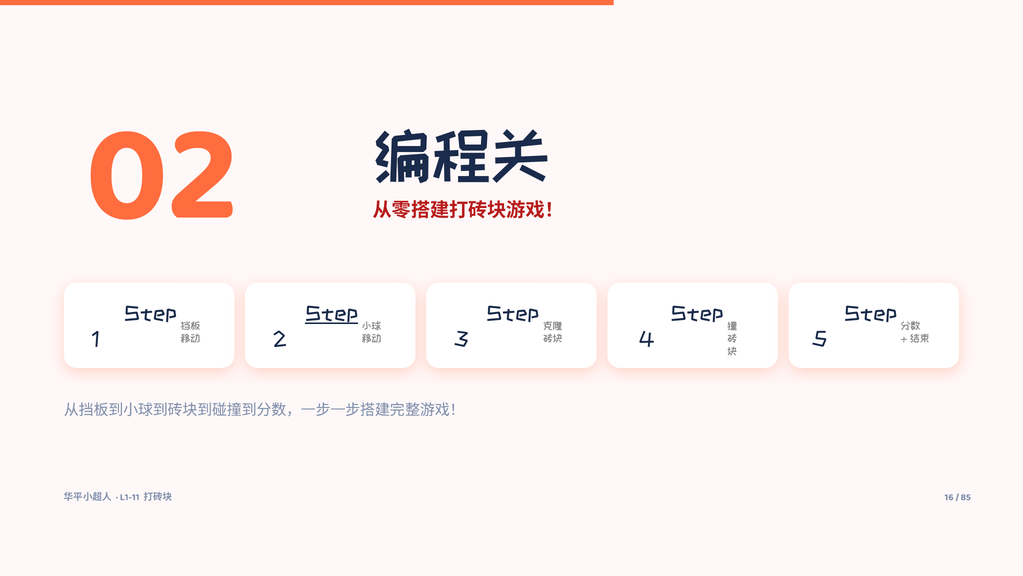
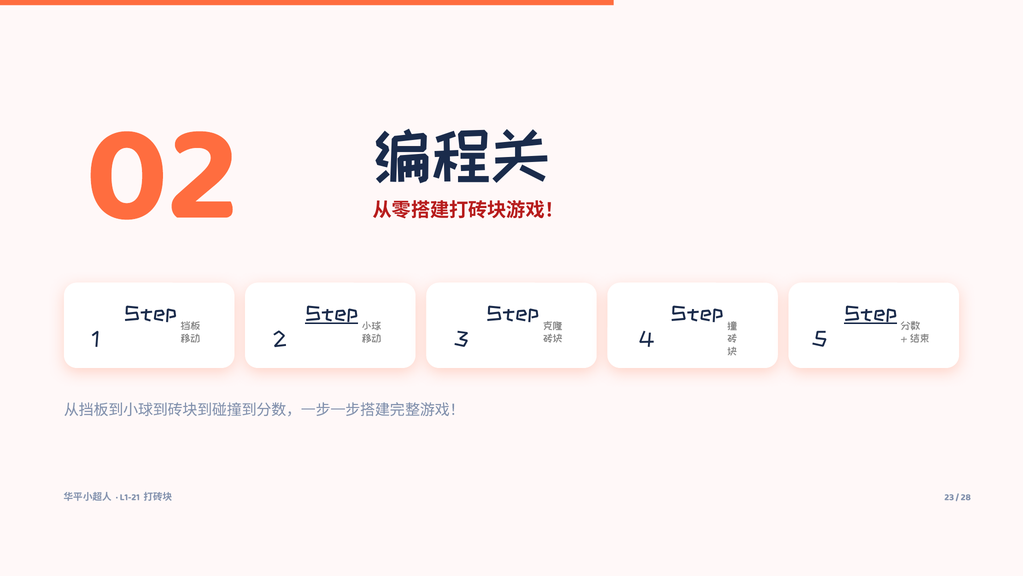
Step at (871, 314) underline: none -> present
L1-11: L1-11 -> L1-21
16: 16 -> 23
85: 85 -> 28
